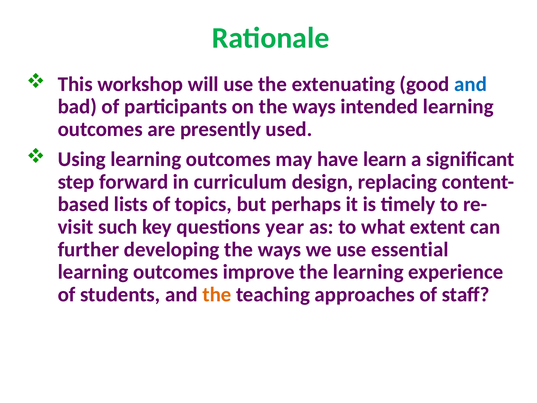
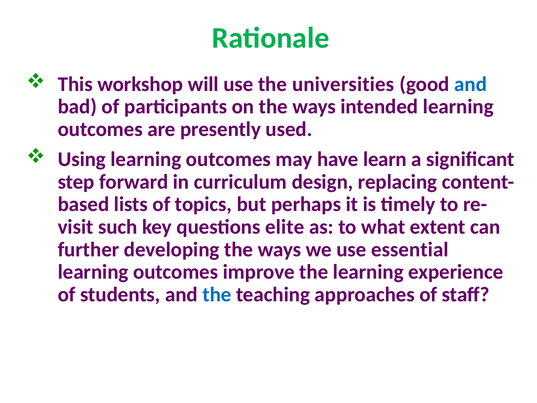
extenuating: extenuating -> universities
year: year -> elite
the at (217, 294) colour: orange -> blue
